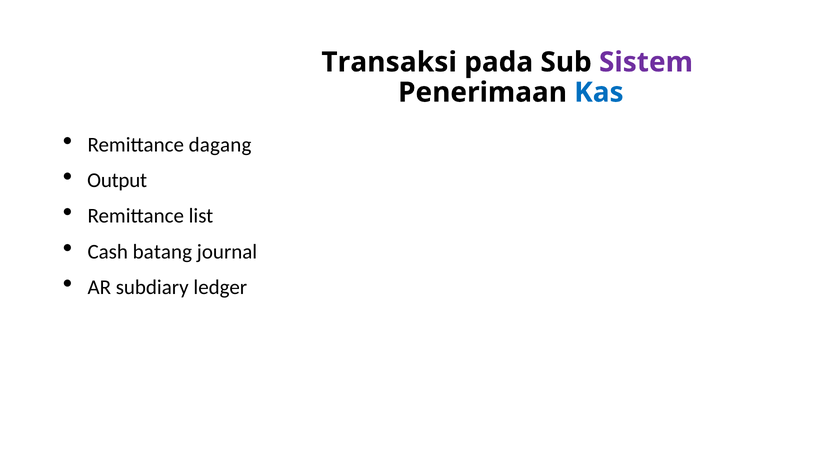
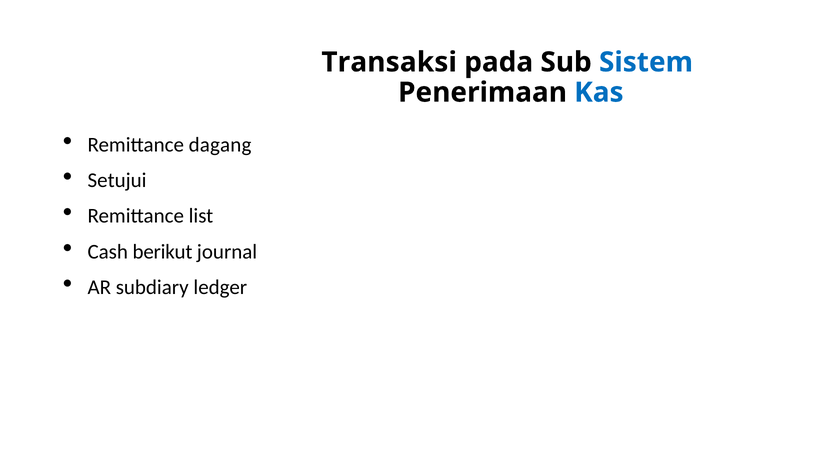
Sistem colour: purple -> blue
Output: Output -> Setujui
batang: batang -> berikut
